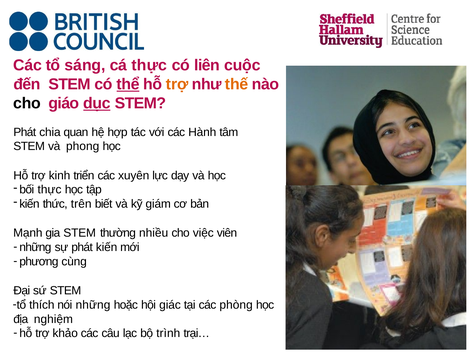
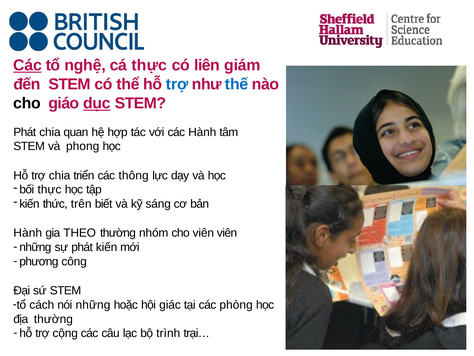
Các at (28, 65) underline: none -> present
sáng: sáng -> nghệ
cuộc: cuộc -> giám
thể underline: present -> none
trợ at (177, 84) colour: orange -> blue
thế colour: orange -> blue
trợ kinh: kinh -> chia
xuyên: xuyên -> thông
giám: giám -> sáng
Mạnh at (28, 233): Mạnh -> Hành
gia STEM: STEM -> THEO
nhiều: nhiều -> nhóm
cho việc: việc -> viên
cùng: cùng -> công
thích: thích -> cách
địa nghiệm: nghiệm -> thường
khảo: khảo -> cộng
